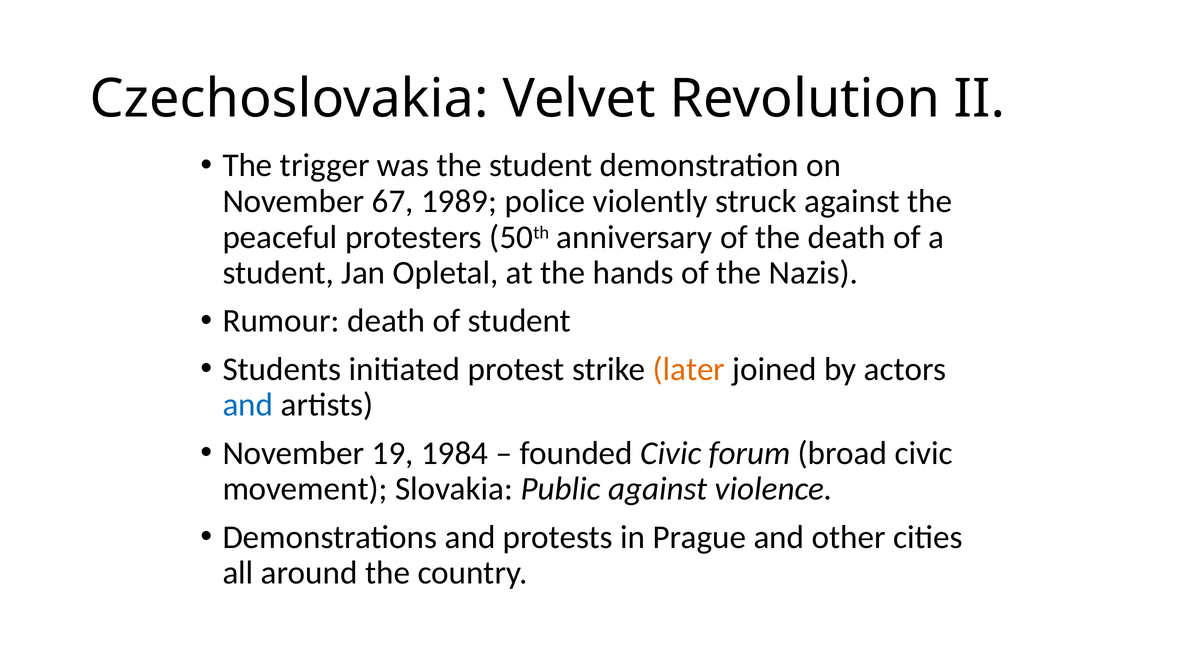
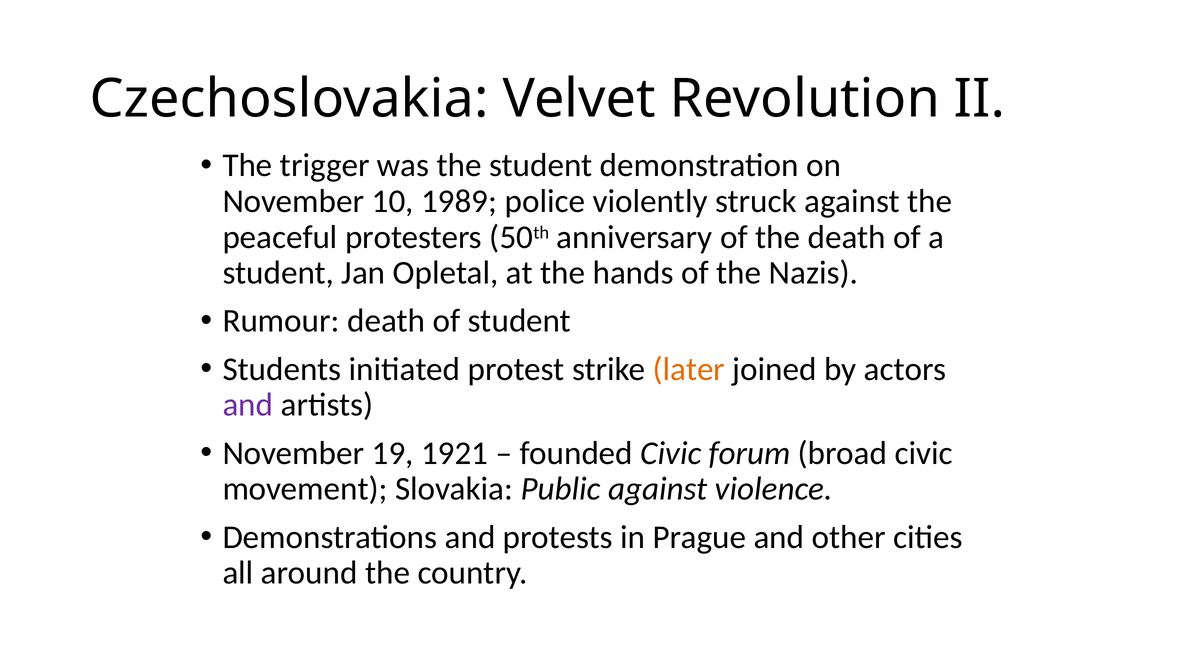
67: 67 -> 10
and at (248, 405) colour: blue -> purple
1984: 1984 -> 1921
